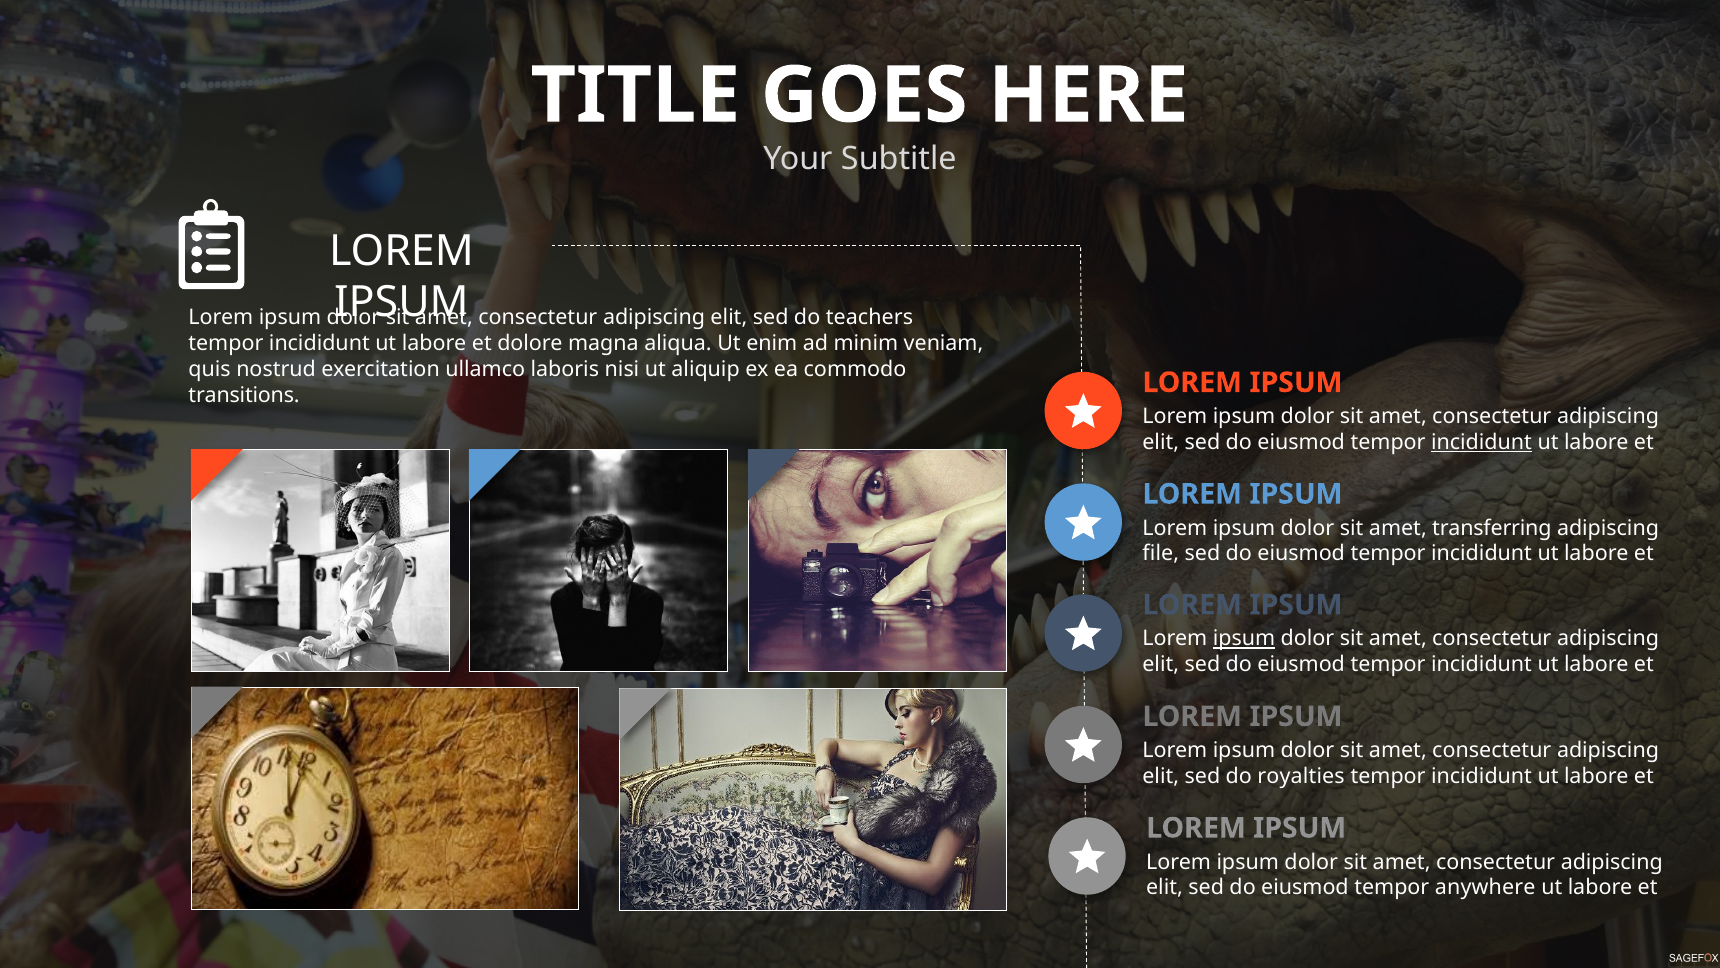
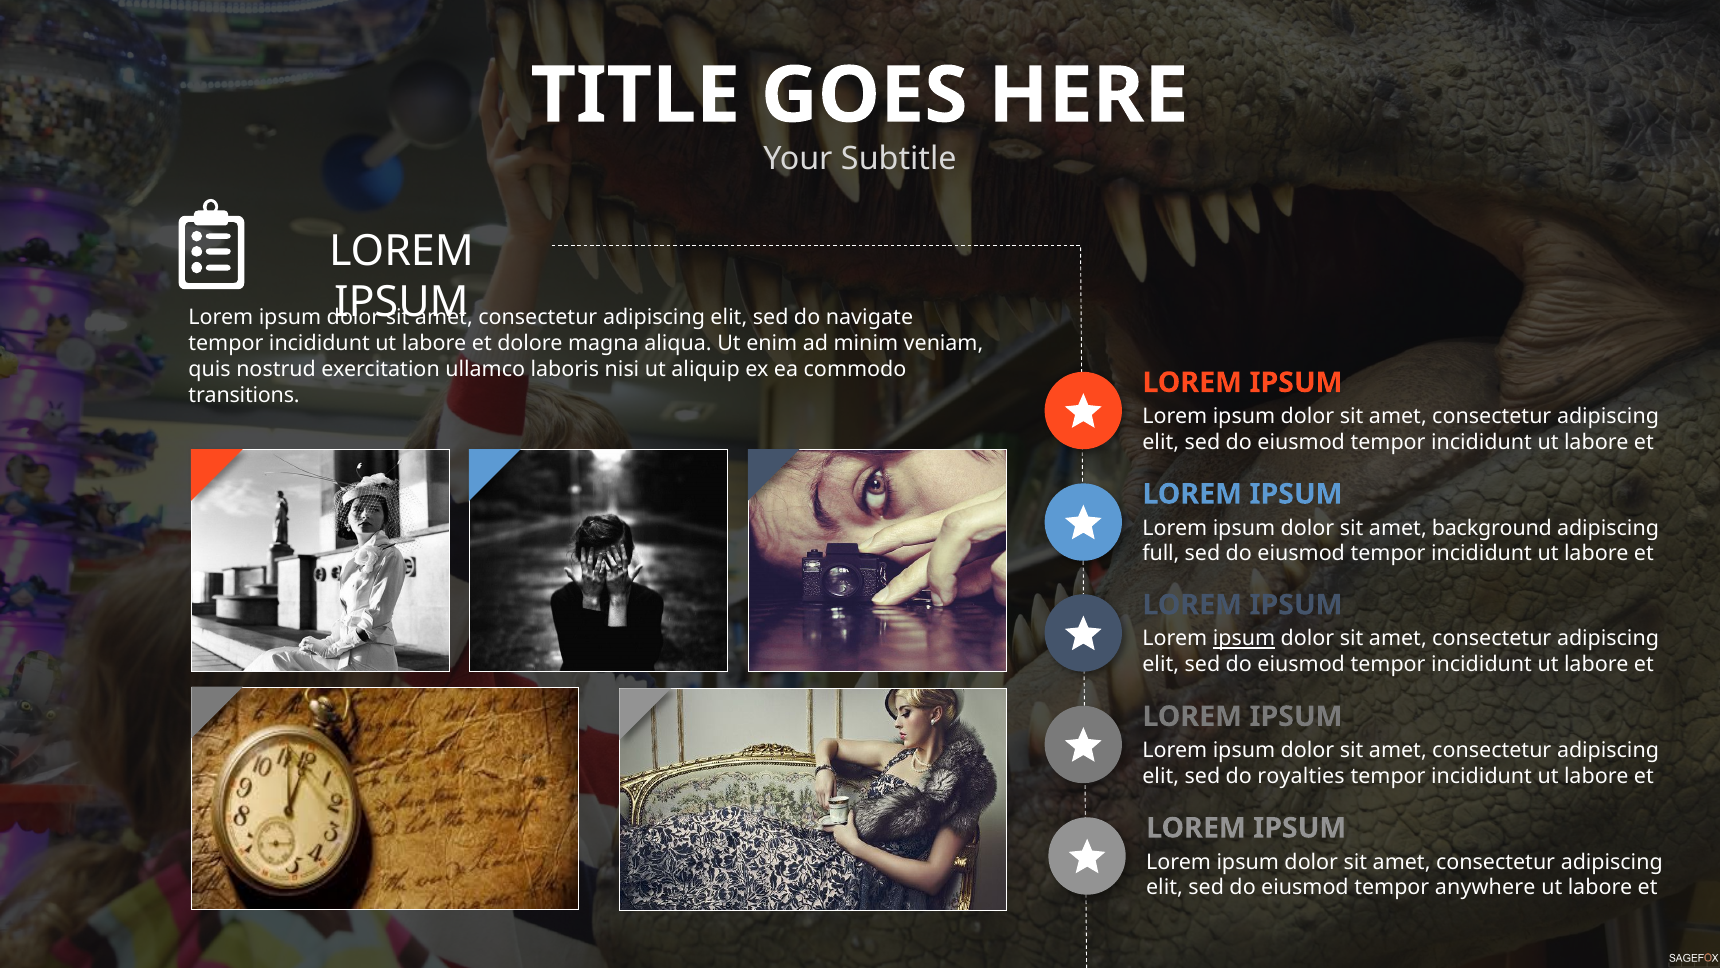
teachers: teachers -> navigate
incididunt at (1482, 442) underline: present -> none
transferring: transferring -> background
file: file -> full
